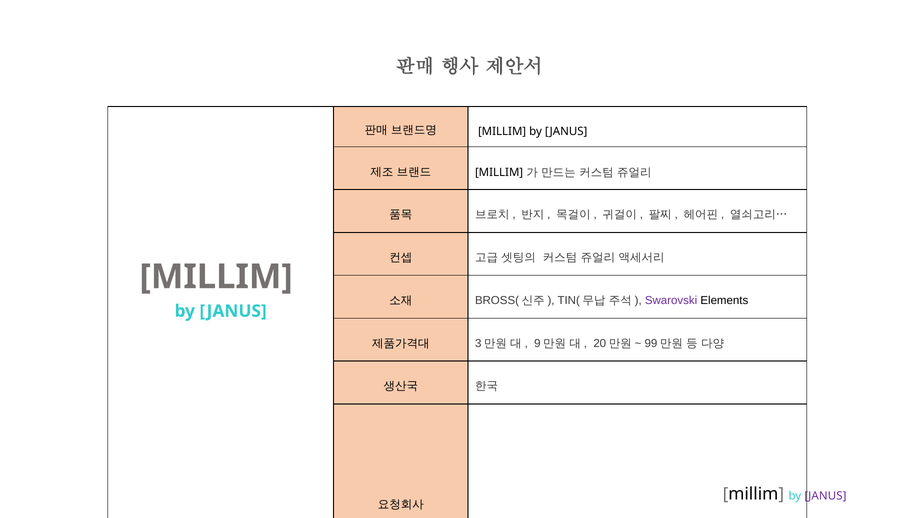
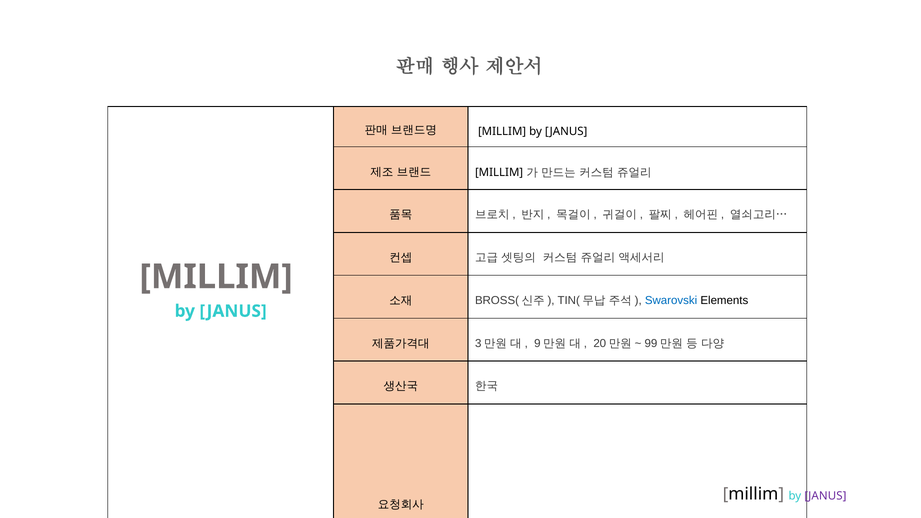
Swarovski colour: purple -> blue
